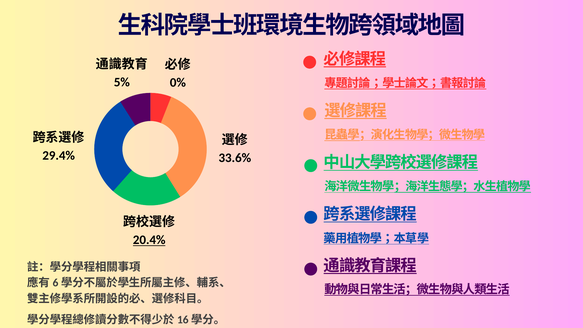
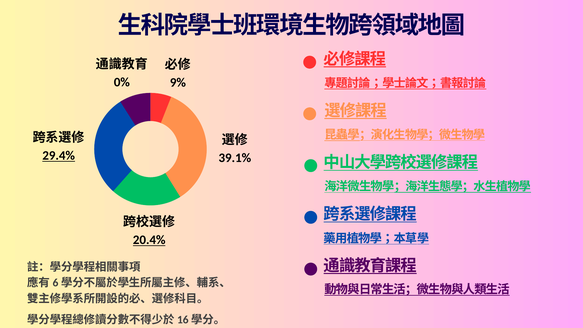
5%: 5% -> 0%
0%: 0% -> 9%
29.4% underline: none -> present
33.6%: 33.6% -> 39.1%
